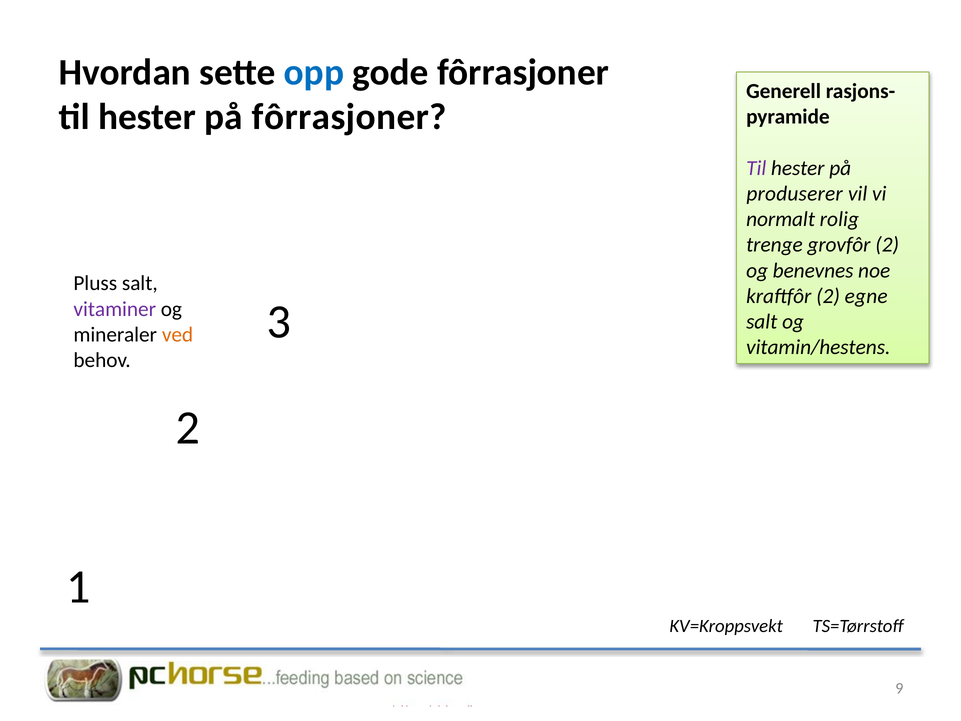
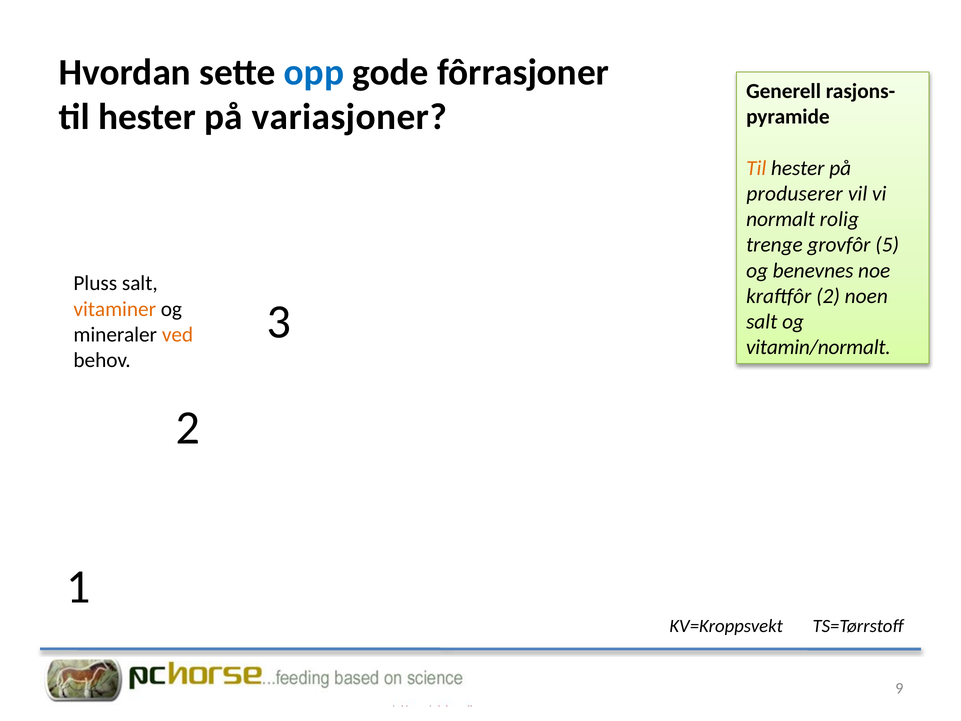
på fôrrasjoner: fôrrasjoner -> variasjoner
Til at (756, 168) colour: purple -> orange
grovfôr 2: 2 -> 5
egne: egne -> noen
vitaminer colour: purple -> orange
vitamin/hestens: vitamin/hestens -> vitamin/normalt
